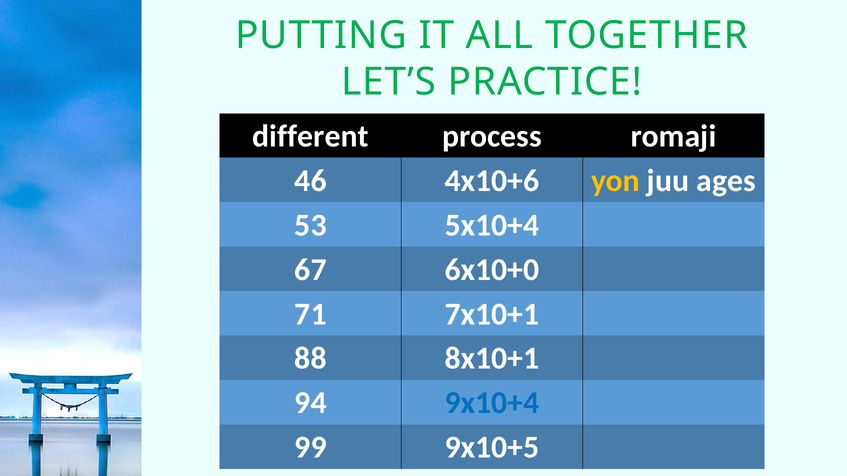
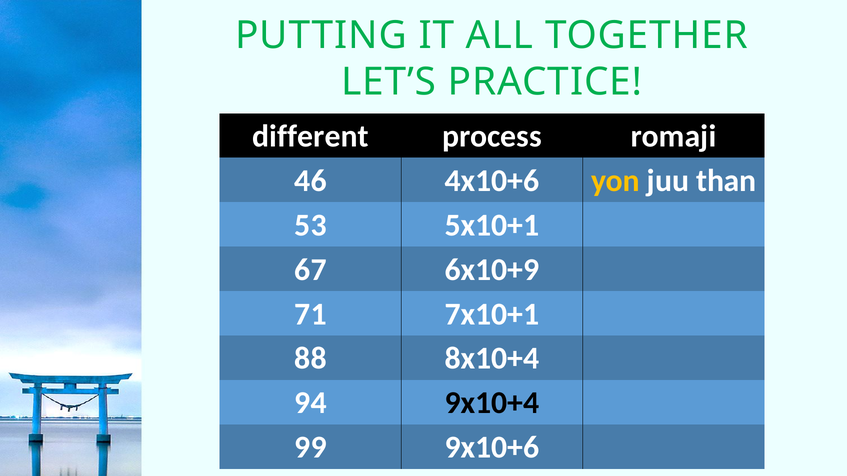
ages: ages -> than
5x10+4: 5x10+4 -> 5x10+1
6x10+0: 6x10+0 -> 6x10+9
8x10+1: 8x10+1 -> 8x10+4
9x10+4 colour: blue -> black
9x10+5: 9x10+5 -> 9x10+6
